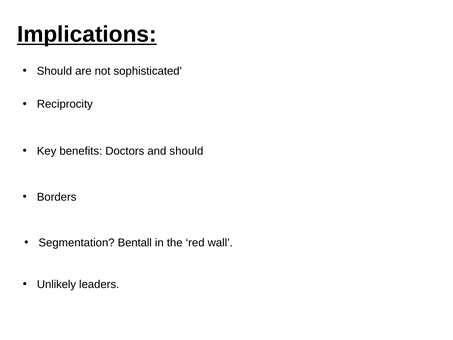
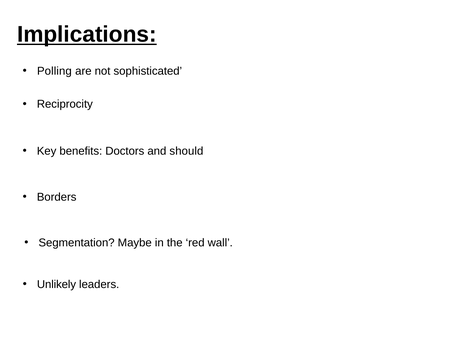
Should at (54, 71): Should -> Polling
Bentall: Bentall -> Maybe
